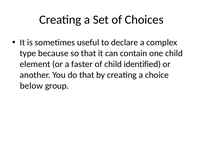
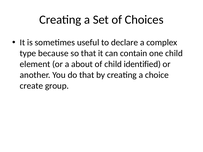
faster: faster -> about
below: below -> create
